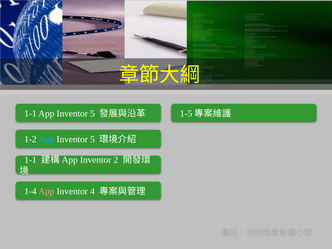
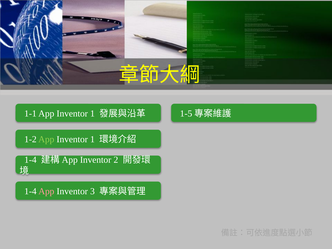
1-1 App Inventor 5: 5 -> 1
App at (46, 139) colour: light blue -> light green
5 at (92, 139): 5 -> 1
1-1 at (30, 160): 1-1 -> 1-4
4: 4 -> 3
